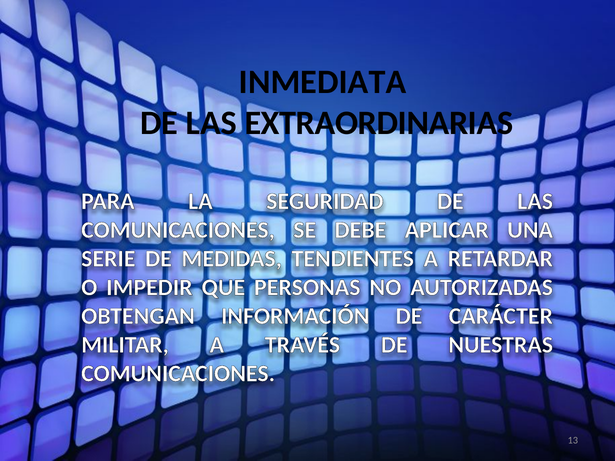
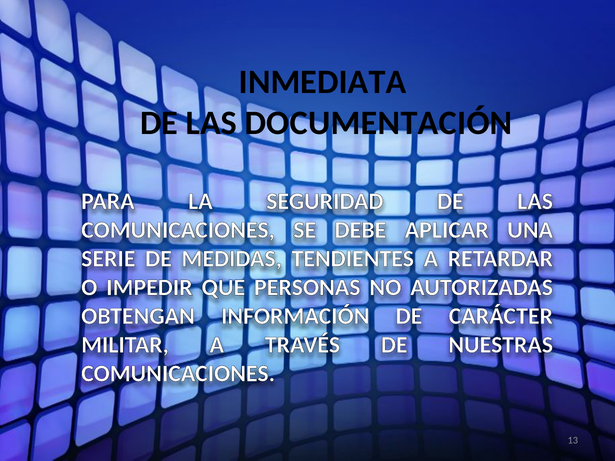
EXTRAORDINARIAS: EXTRAORDINARIAS -> DOCUMENTACIÓN
